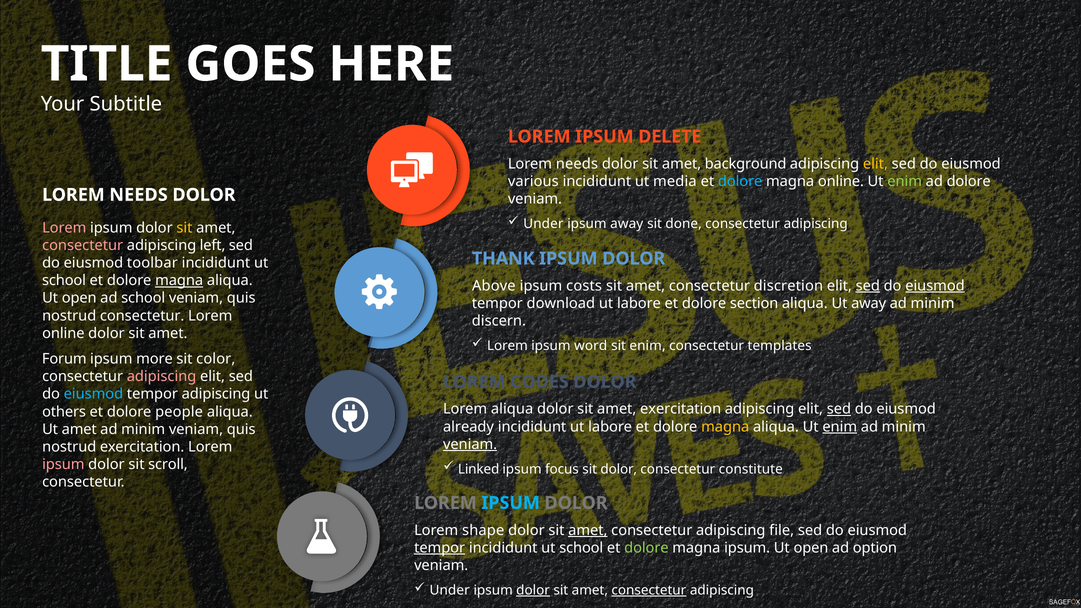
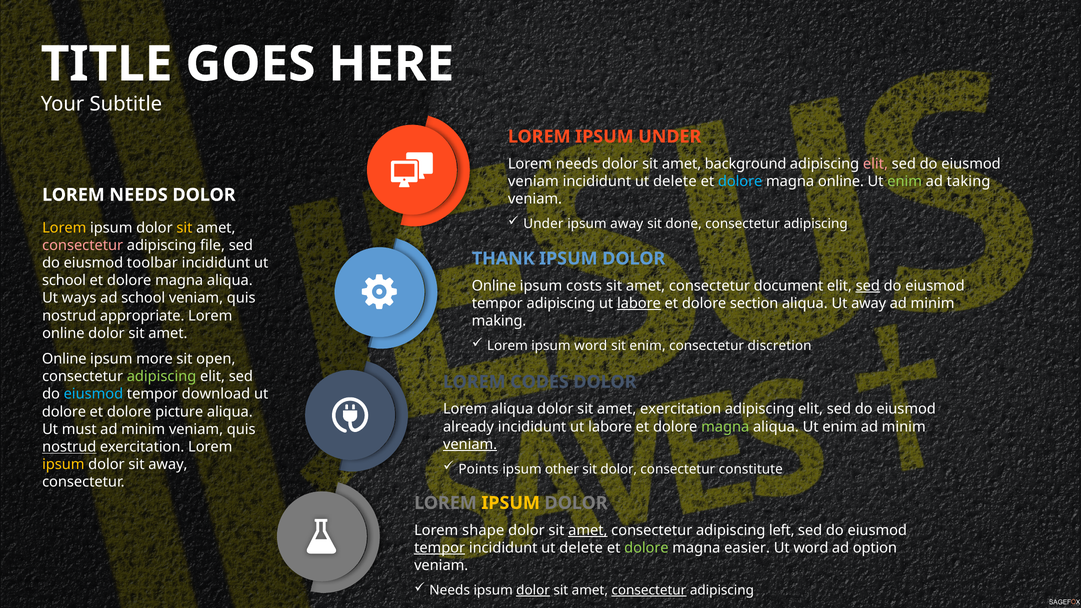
IPSUM DELETE: DELETE -> UNDER
elit at (875, 164) colour: yellow -> pink
various at (533, 181): various -> veniam
media at (675, 181): media -> delete
ad dolore: dolore -> taking
Lorem at (64, 228) colour: pink -> yellow
left: left -> file
magna at (179, 281) underline: present -> none
Above at (494, 286): Above -> Online
discretion: discretion -> document
eiusmod at (935, 286) underline: present -> none
open at (79, 298): open -> ways
tempor download: download -> adipiscing
labore at (639, 303) underline: none -> present
nostrud consectetur: consectetur -> appropriate
discern: discern -> making
templates: templates -> discretion
Forum at (64, 359): Forum -> Online
color: color -> open
adipiscing at (162, 377) colour: pink -> light green
tempor adipiscing: adipiscing -> download
sed at (839, 409) underline: present -> none
others at (64, 412): others -> dolore
people: people -> picture
magna at (725, 427) colour: yellow -> light green
enim at (840, 427) underline: present -> none
Ut amet: amet -> must
nostrud at (69, 447) underline: none -> present
ipsum at (63, 465) colour: pink -> yellow
sit scroll: scroll -> away
Linked: Linked -> Points
focus: focus -> other
IPSUM at (511, 503) colour: light blue -> yellow
file: file -> left
school at (581, 548): school -> delete
magna ipsum: ipsum -> easier
open at (811, 548): open -> word
Under at (450, 590): Under -> Needs
